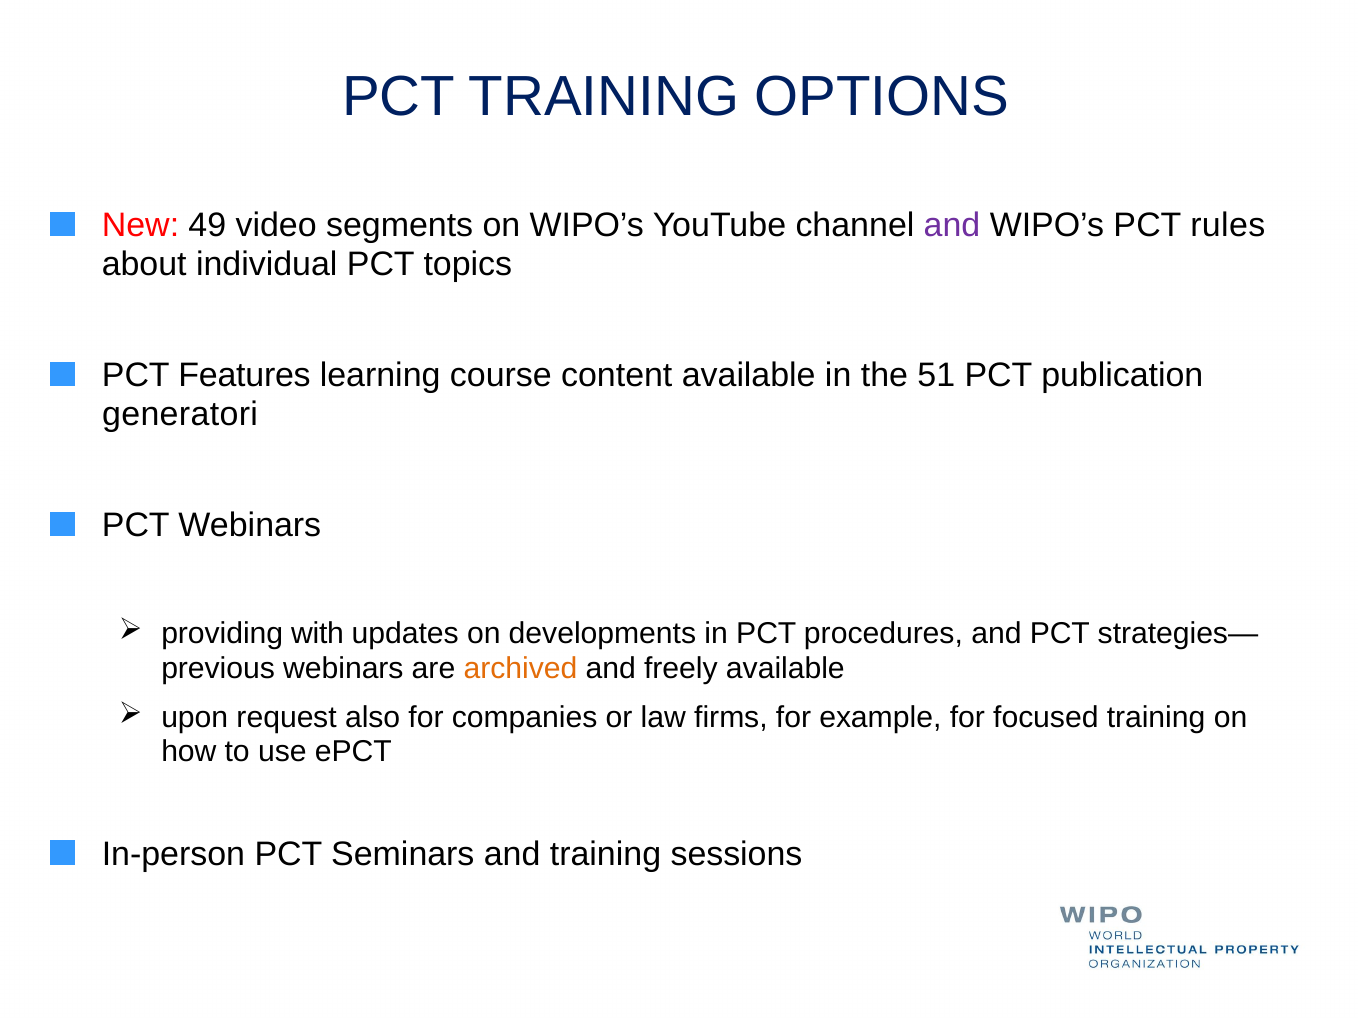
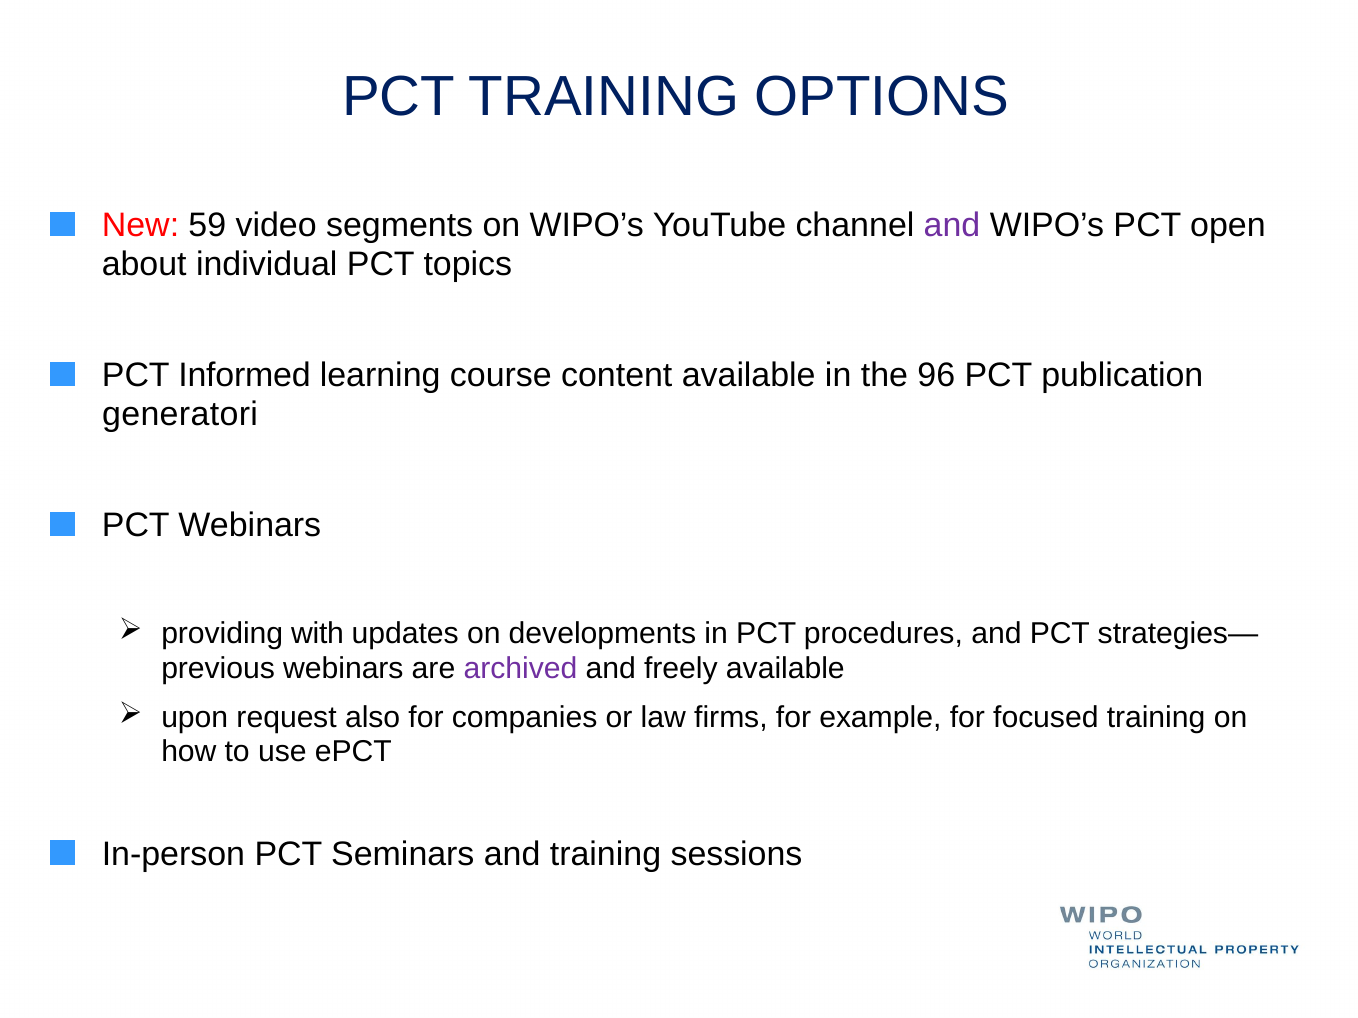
49: 49 -> 59
rules: rules -> open
Features: Features -> Informed
51: 51 -> 96
archived colour: orange -> purple
